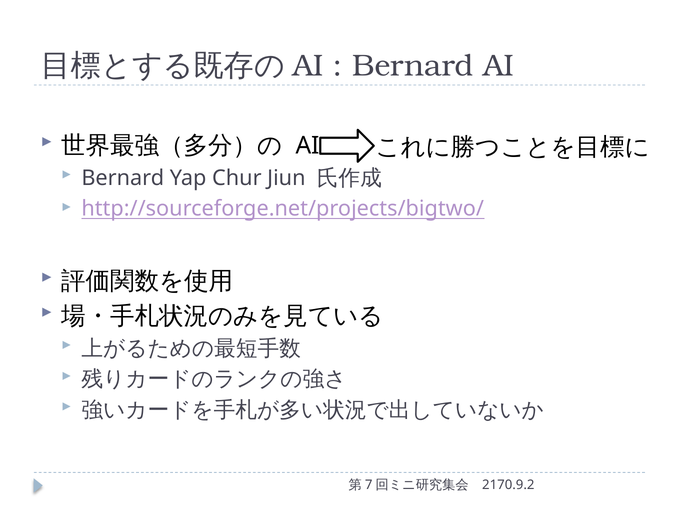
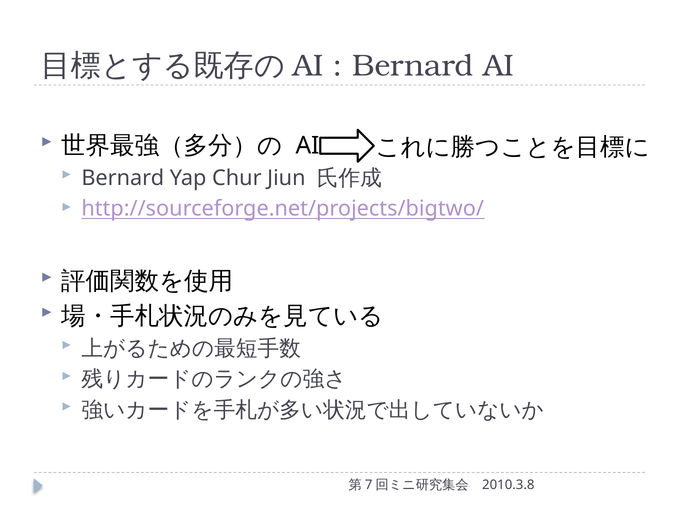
2170.9.2: 2170.9.2 -> 2010.3.8
